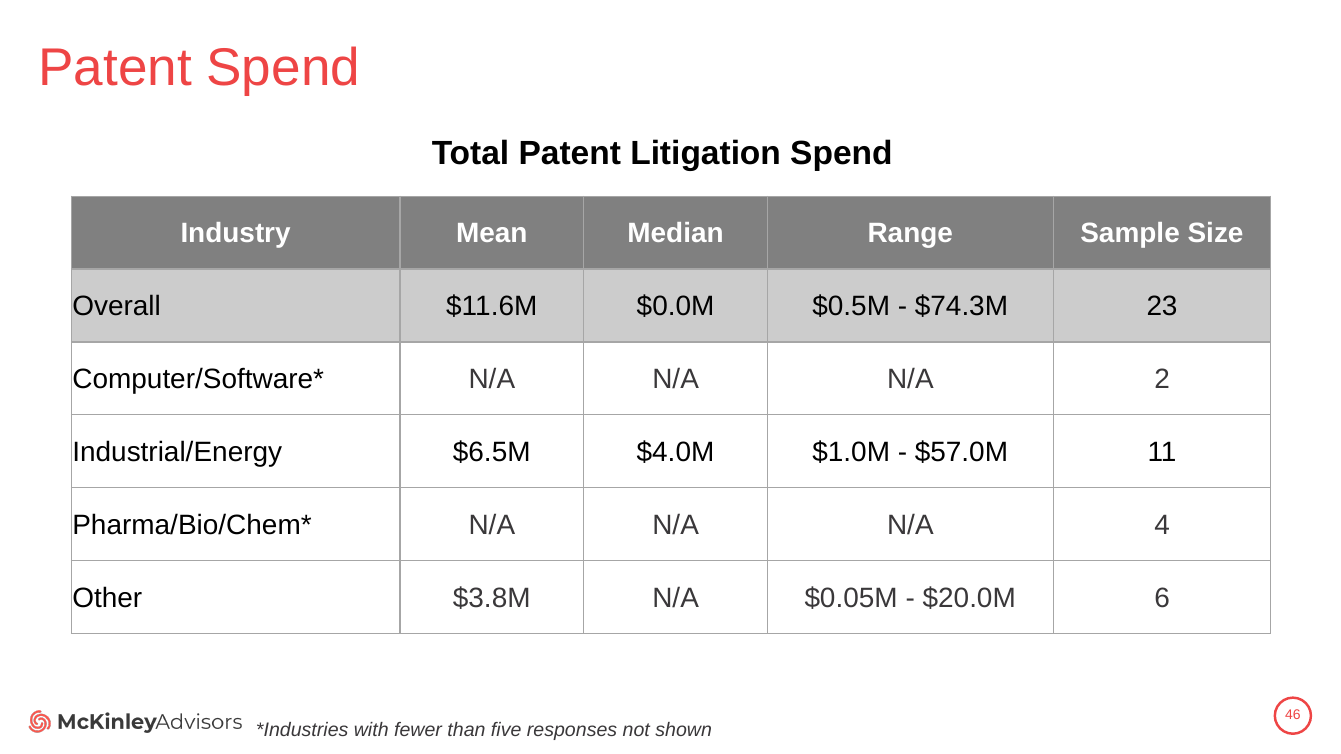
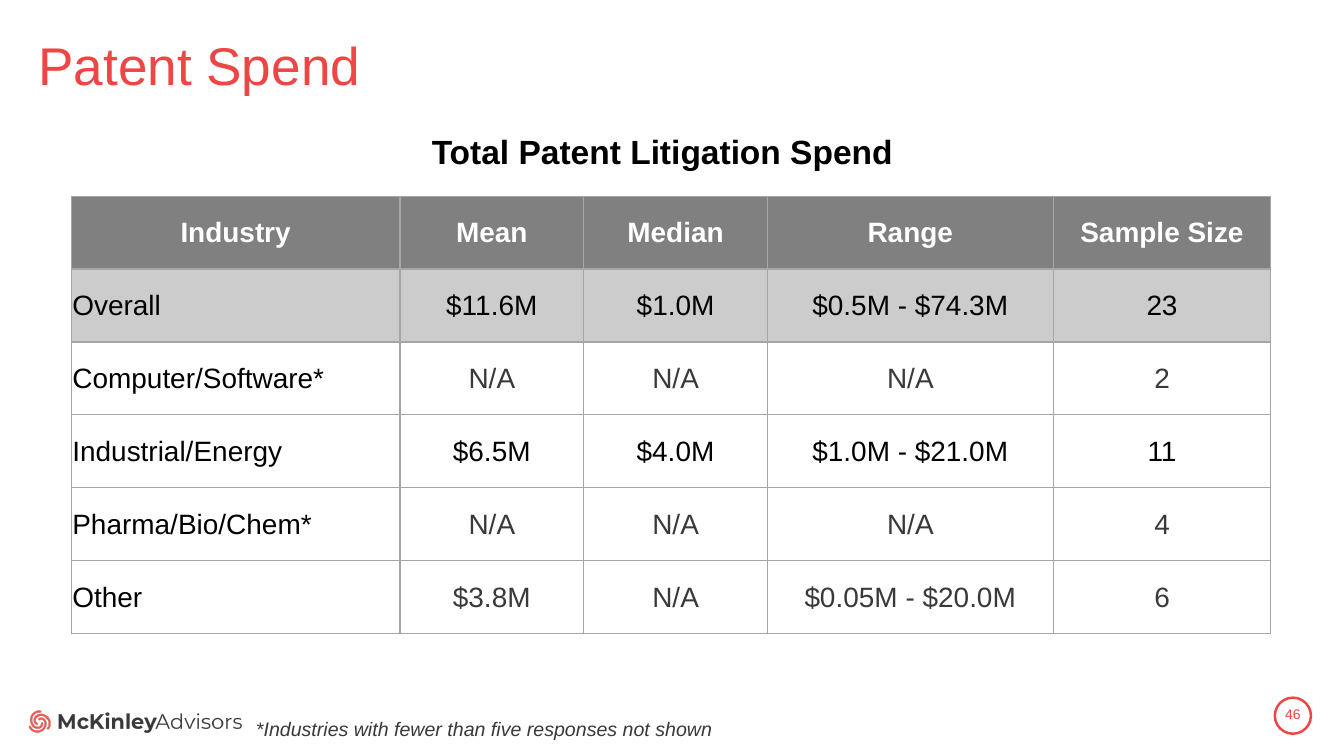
$11.6M $0.0M: $0.0M -> $1.0M
$57.0M: $57.0M -> $21.0M
